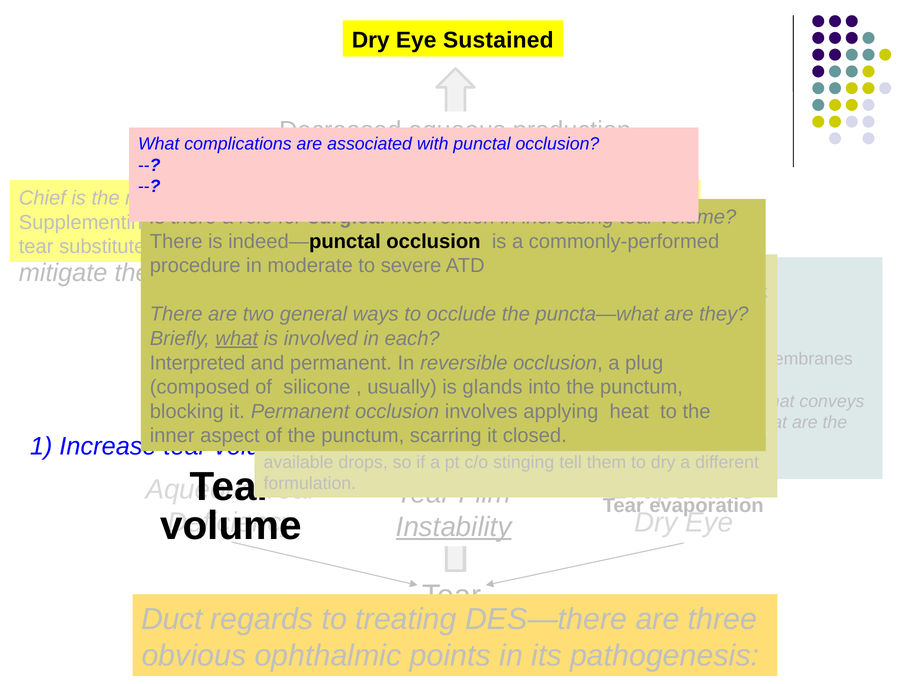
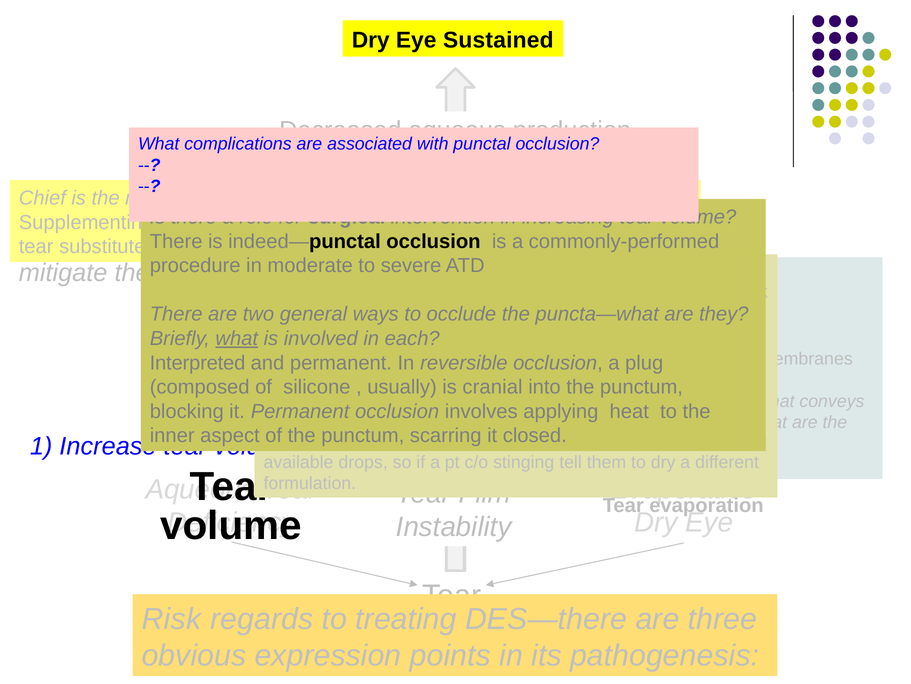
glands: glands -> cranial
Instability underline: present -> none
Duct: Duct -> Risk
obvious ophthalmic: ophthalmic -> expression
